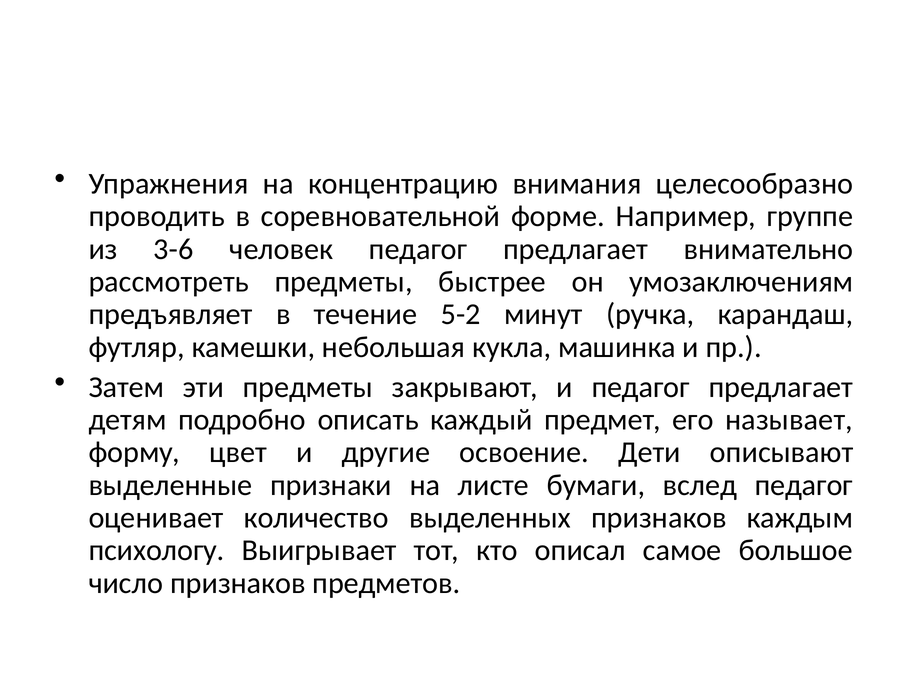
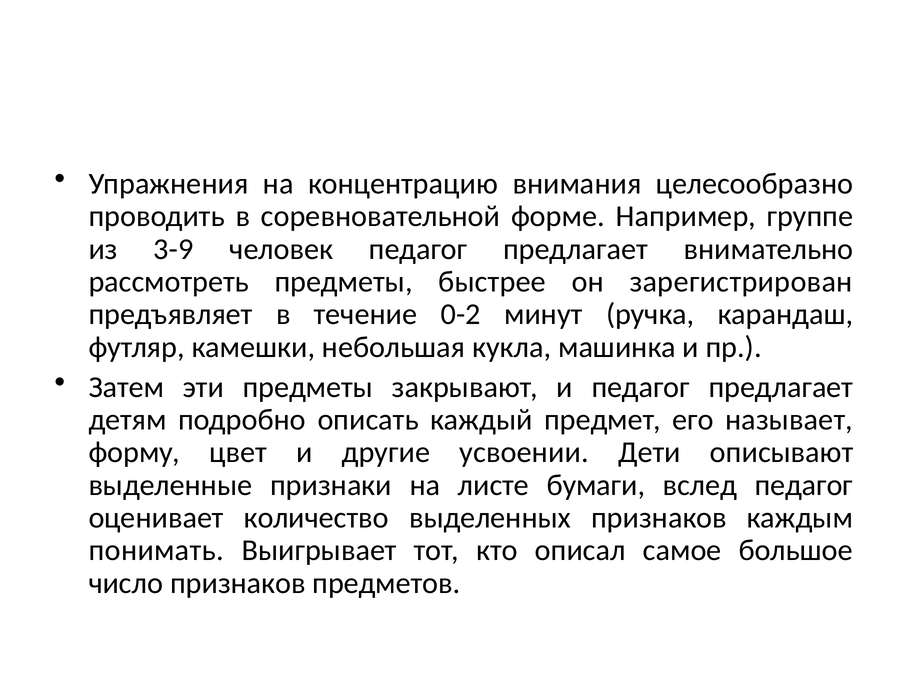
3-6: 3-6 -> 3-9
умозаключениям: умозаключениям -> зарегистрирован
5-2: 5-2 -> 0-2
освоение: освоение -> усвоении
психологу: психологу -> понимать
